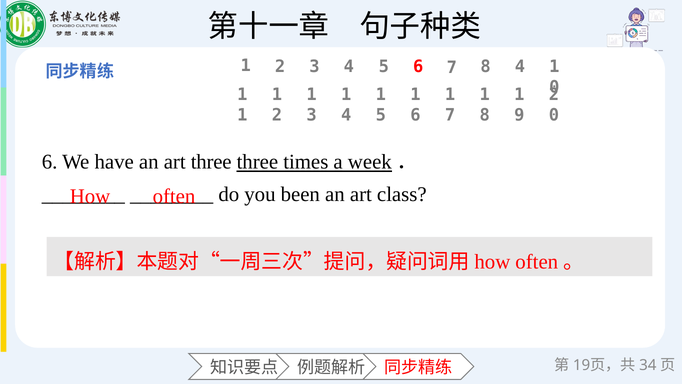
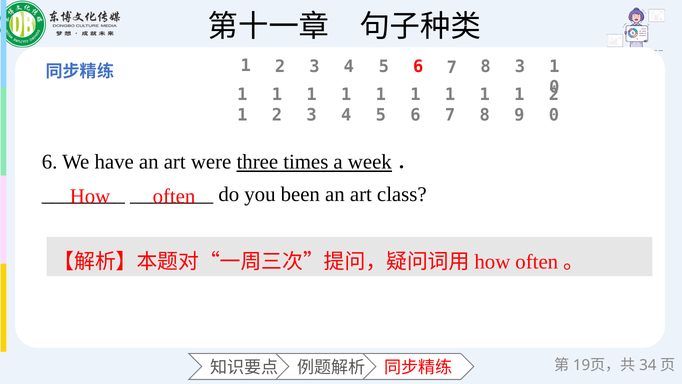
8 4: 4 -> 3
art three: three -> were
